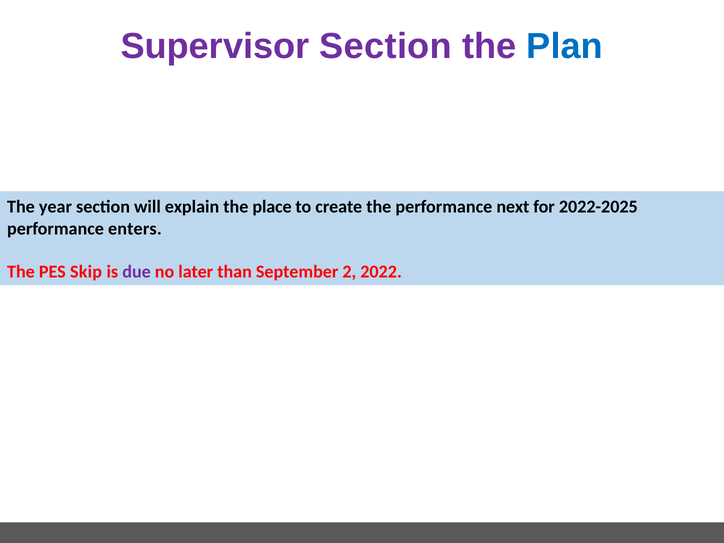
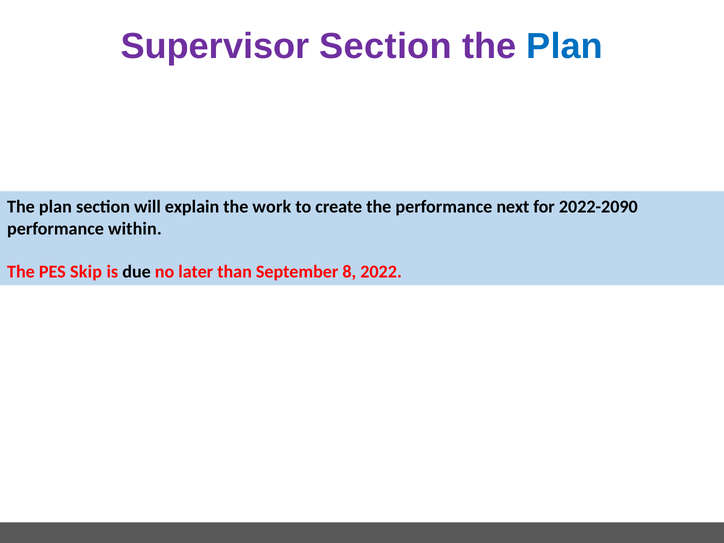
year at (55, 207): year -> plan
place: place -> work
2022-2025: 2022-2025 -> 2022-2090
enters: enters -> within
due colour: purple -> black
2: 2 -> 8
